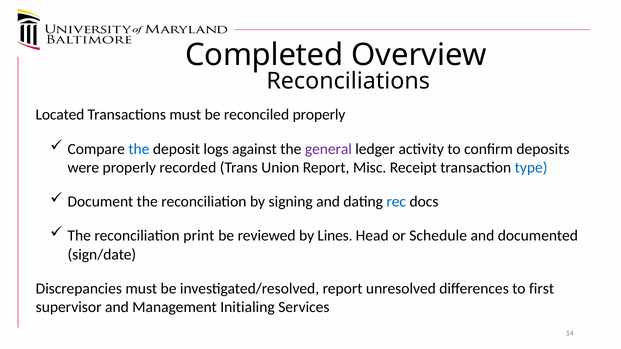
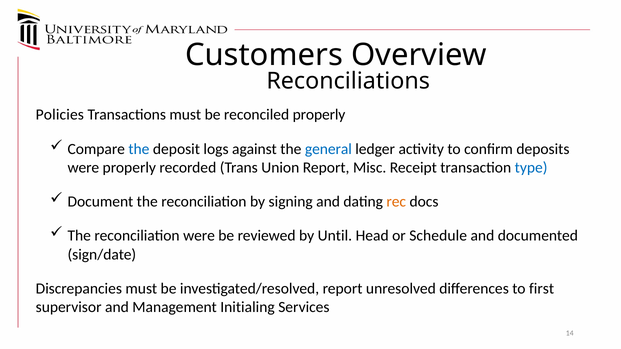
Completed: Completed -> Customers
Located: Located -> Policies
general colour: purple -> blue
rec colour: blue -> orange
reconciliation print: print -> were
Lines: Lines -> Until
